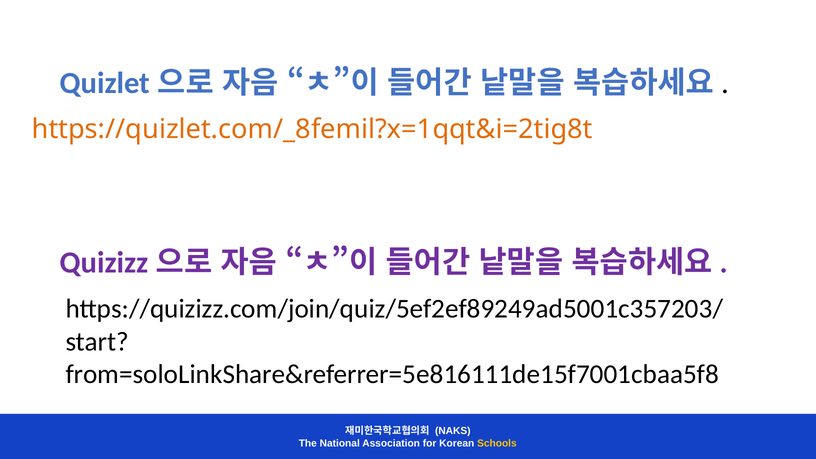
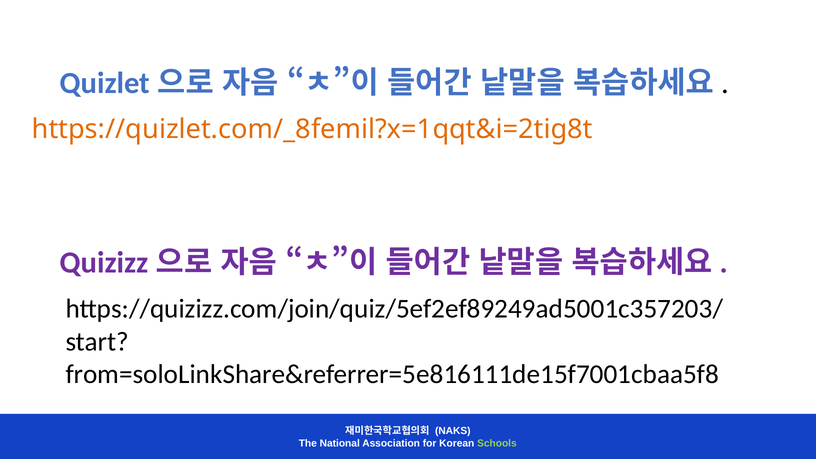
Schools colour: yellow -> light green
